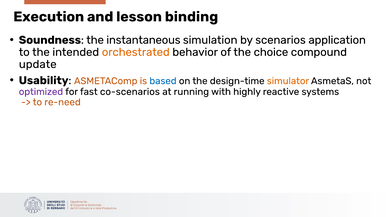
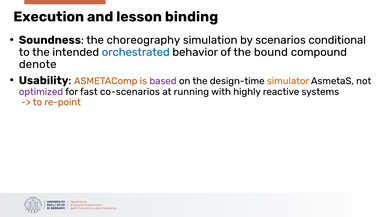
instantaneous: instantaneous -> choreography
application: application -> conditional
orchestrated colour: orange -> blue
choice: choice -> bound
update: update -> denote
based colour: blue -> purple
re-need: re-need -> re-point
